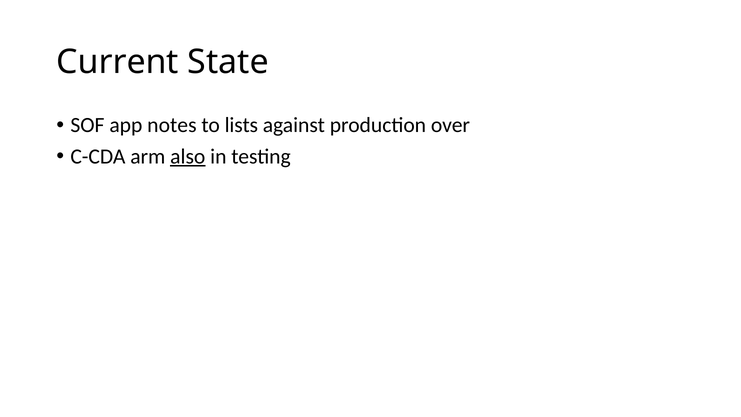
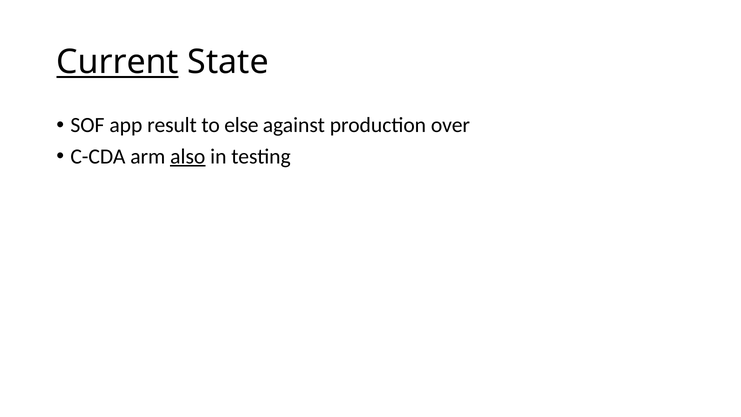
Current underline: none -> present
notes: notes -> result
lists: lists -> else
